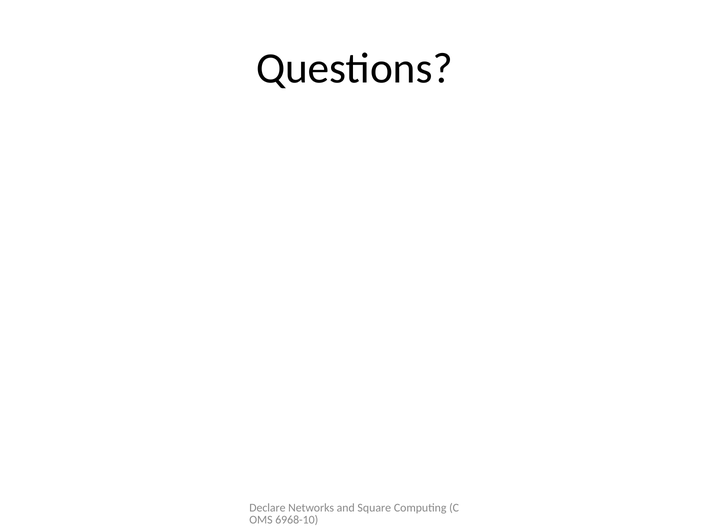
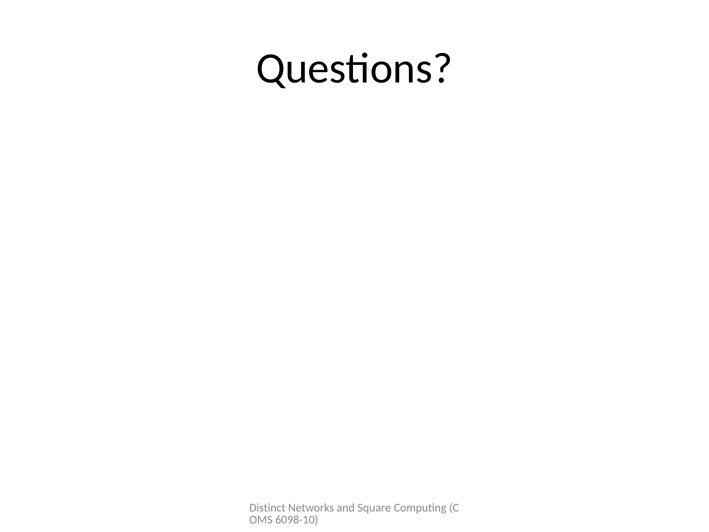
Declare: Declare -> Distinct
6968-10: 6968-10 -> 6098-10
